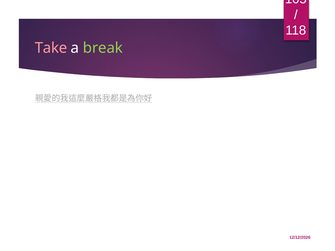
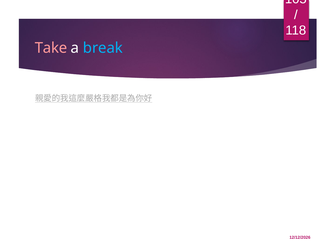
break colour: light green -> light blue
